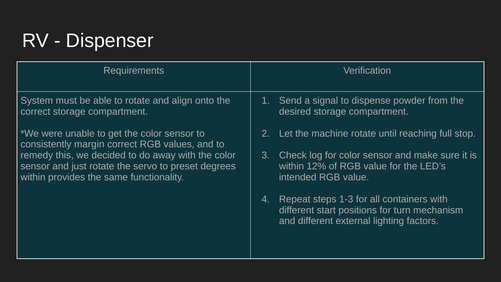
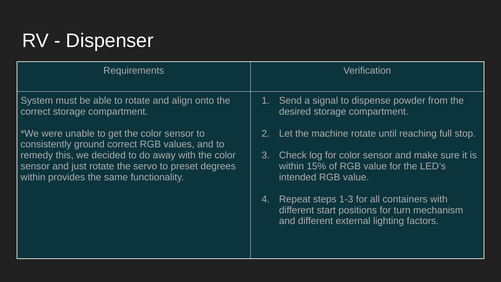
margin: margin -> ground
12%: 12% -> 15%
